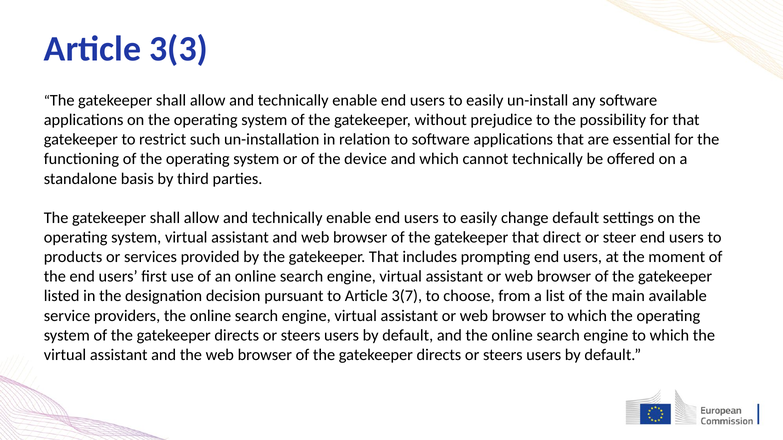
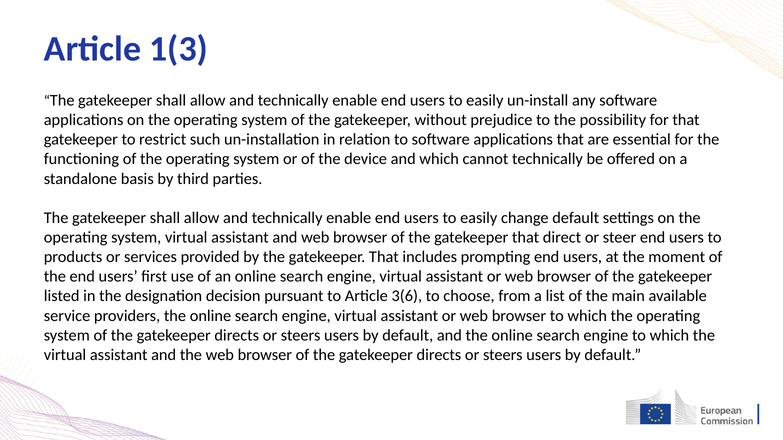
3(3: 3(3 -> 1(3
3(7: 3(7 -> 3(6
